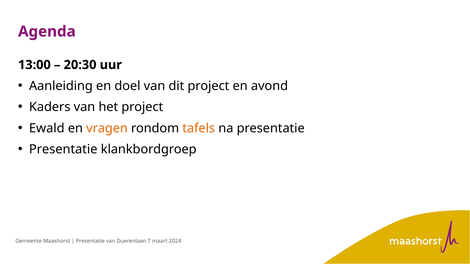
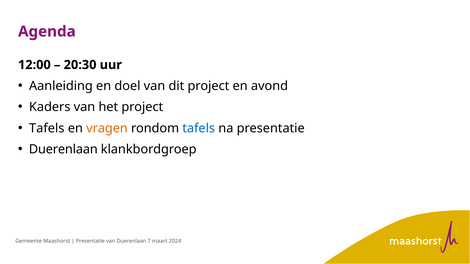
13:00: 13:00 -> 12:00
Ewald at (47, 128): Ewald -> Tafels
tafels at (199, 128) colour: orange -> blue
Presentatie at (63, 150): Presentatie -> Duerenlaan
